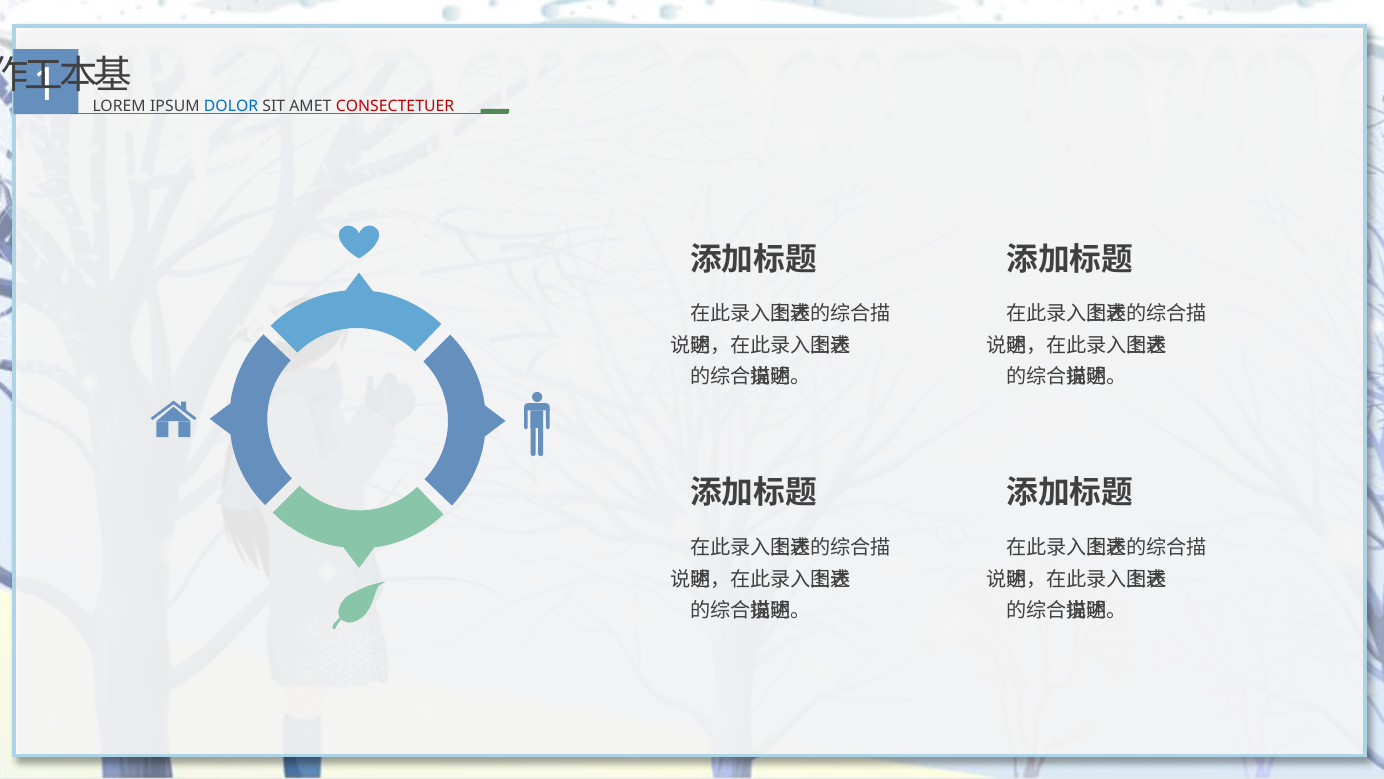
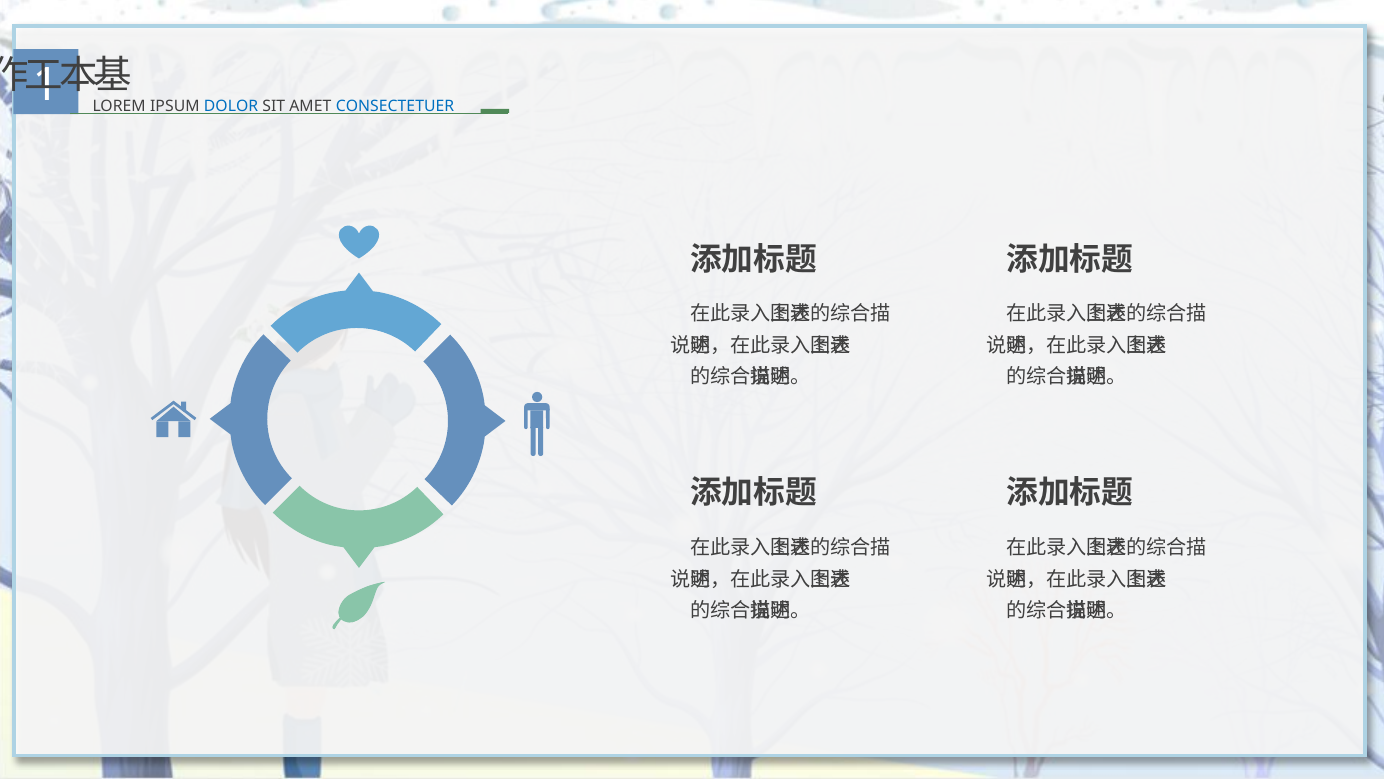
CONSECTETUER colour: red -> blue
